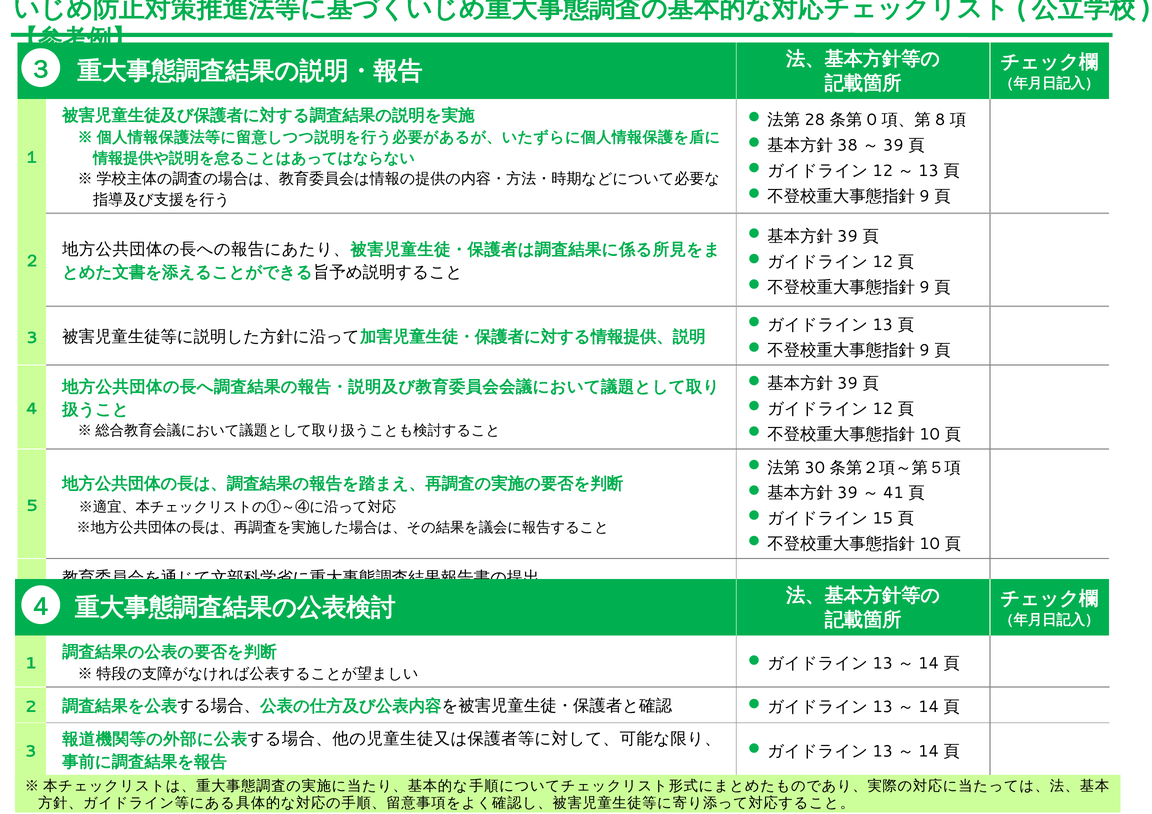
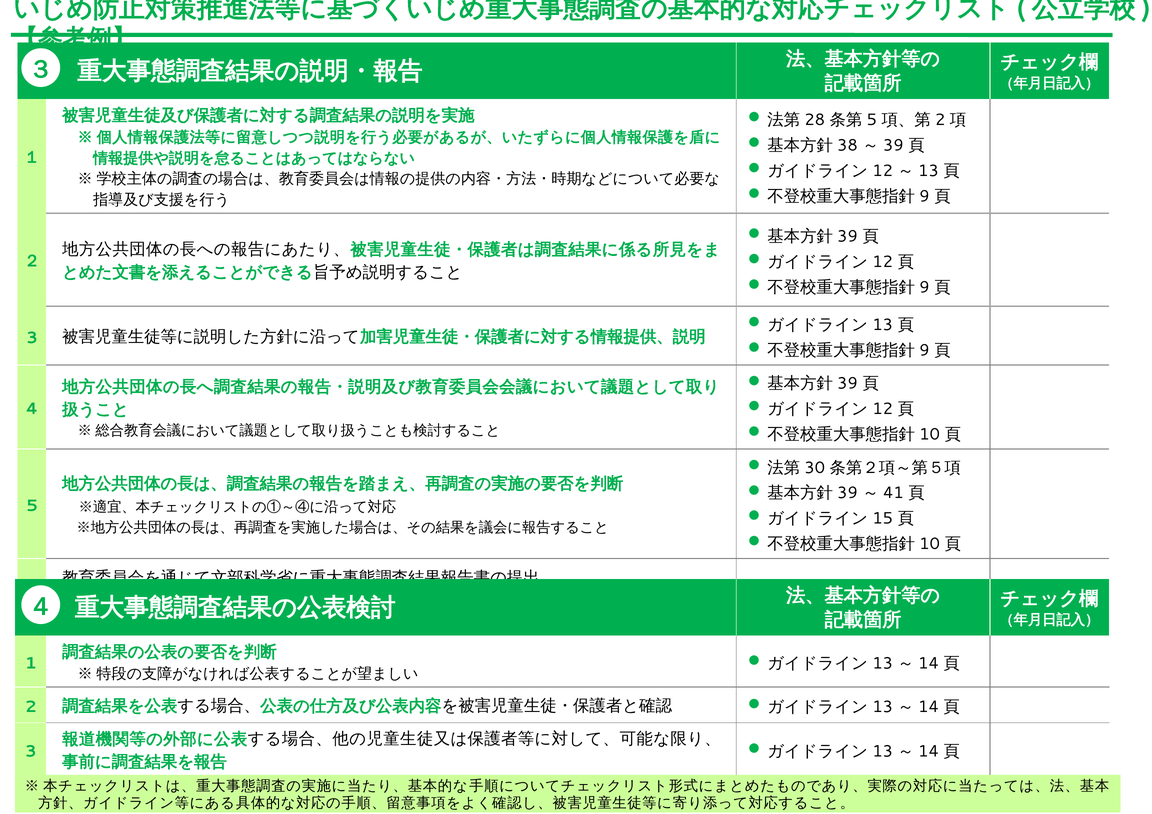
0 at (872, 120): 0 -> 5
8 at (940, 120): 8 -> 2
